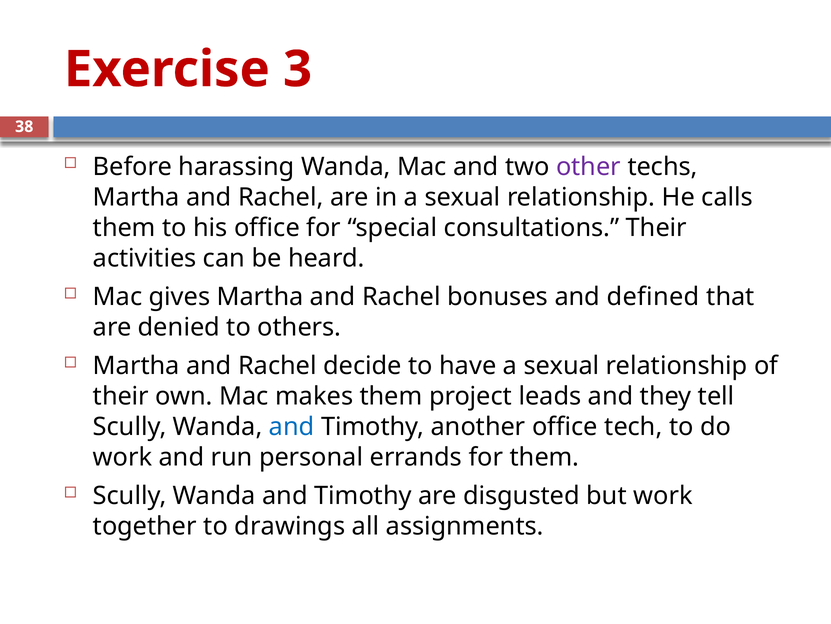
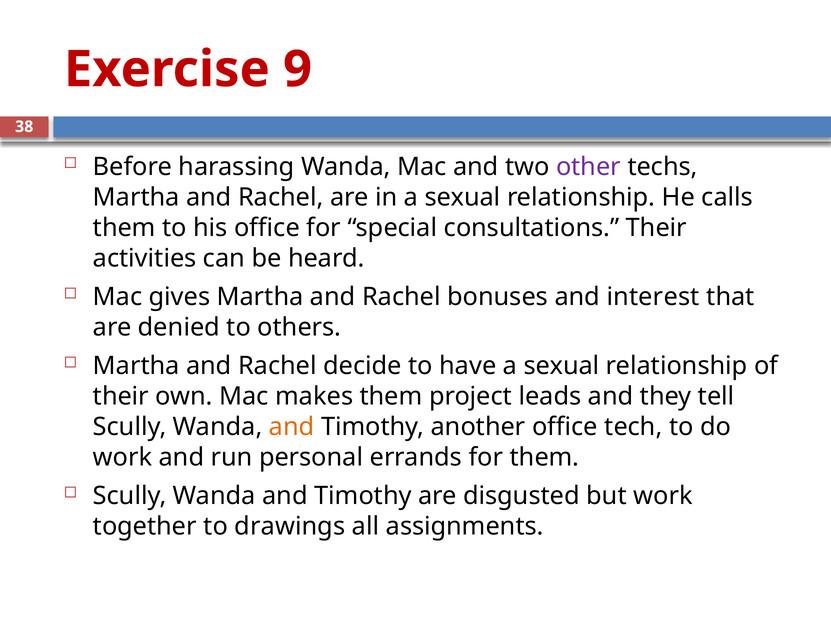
3: 3 -> 9
defined: defined -> interest
and at (292, 426) colour: blue -> orange
